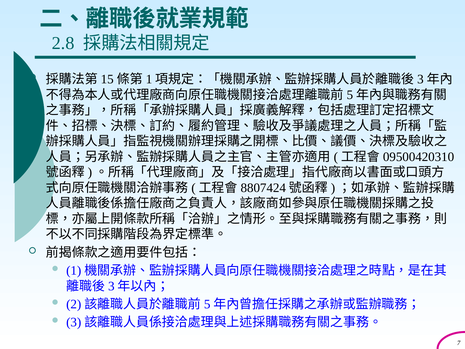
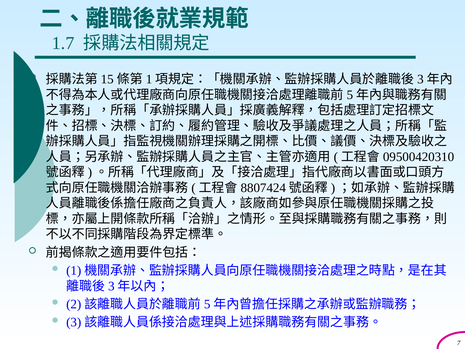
2.8: 2.8 -> 1.7
